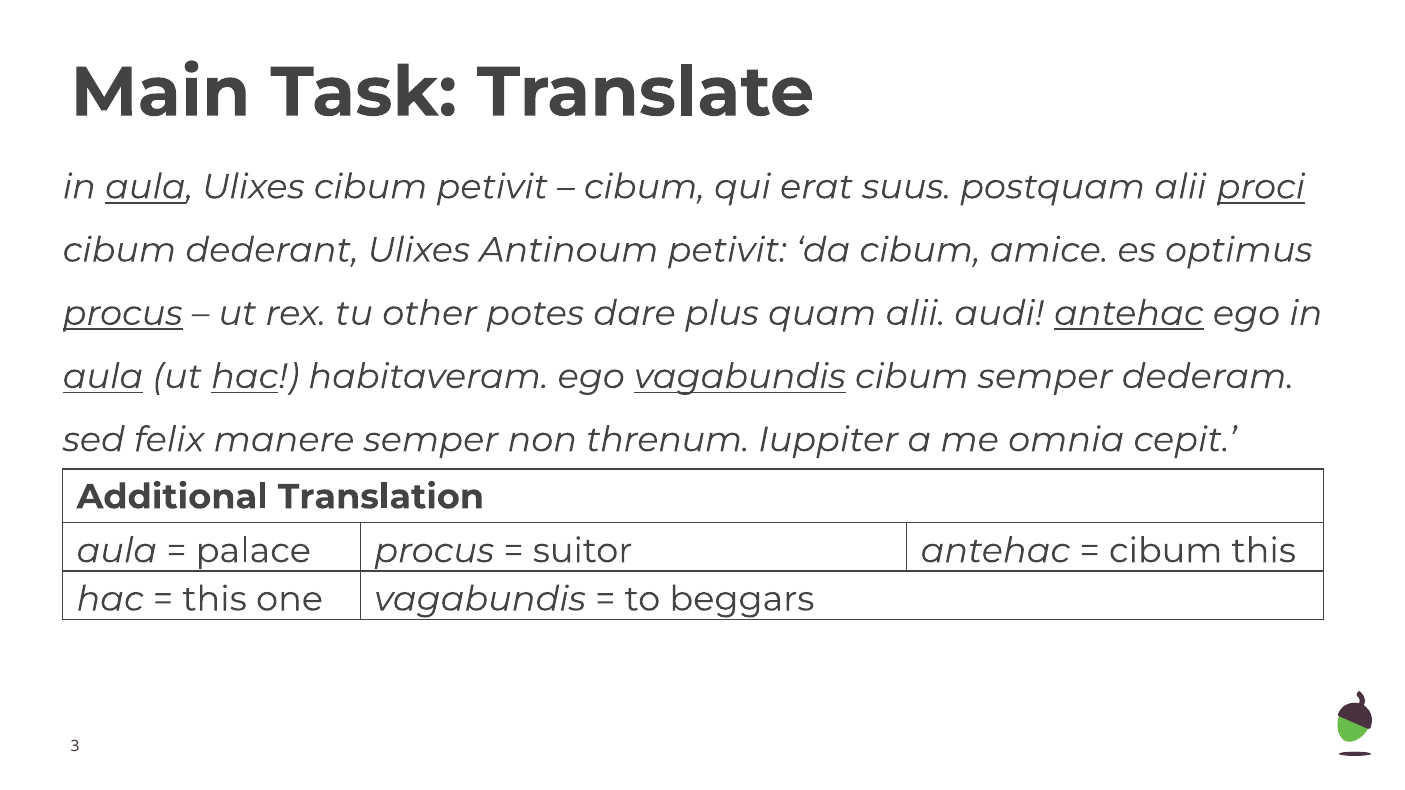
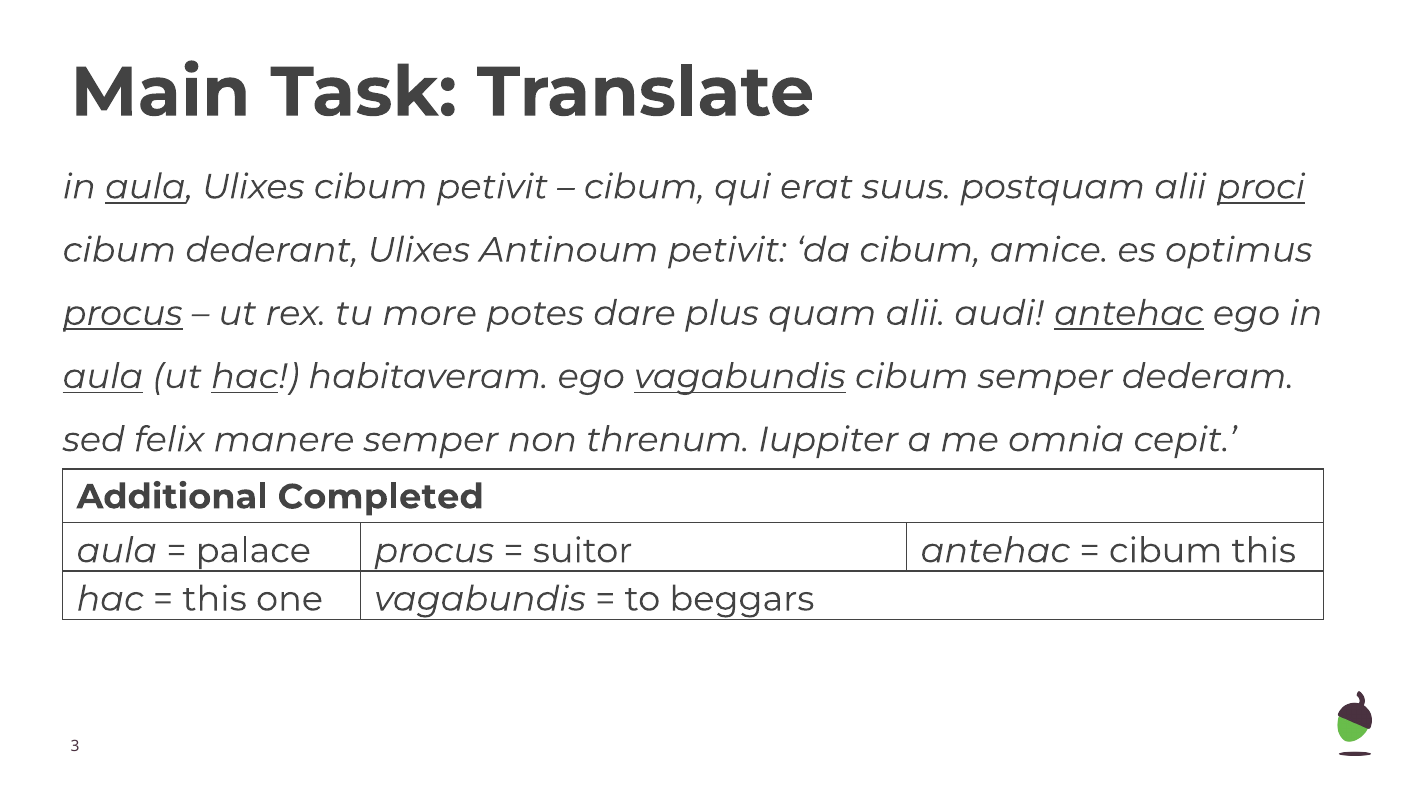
other: other -> more
Translation: Translation -> Completed
